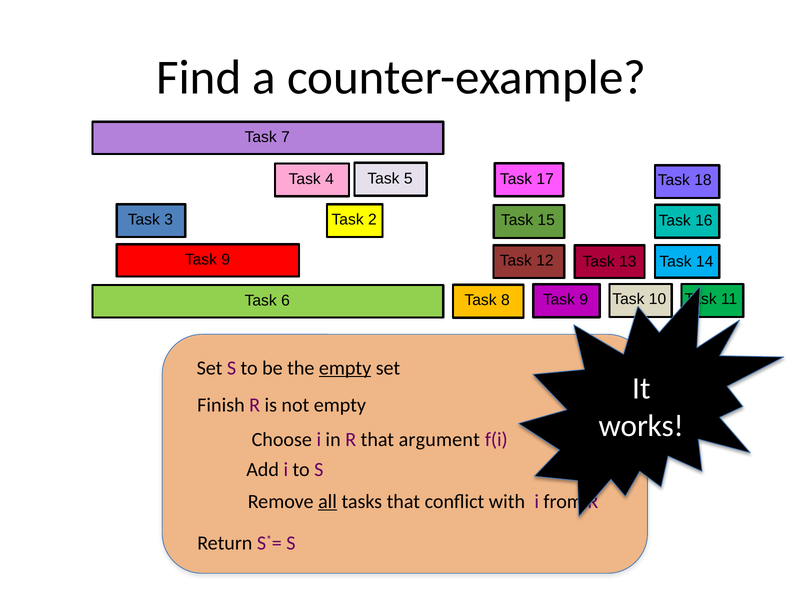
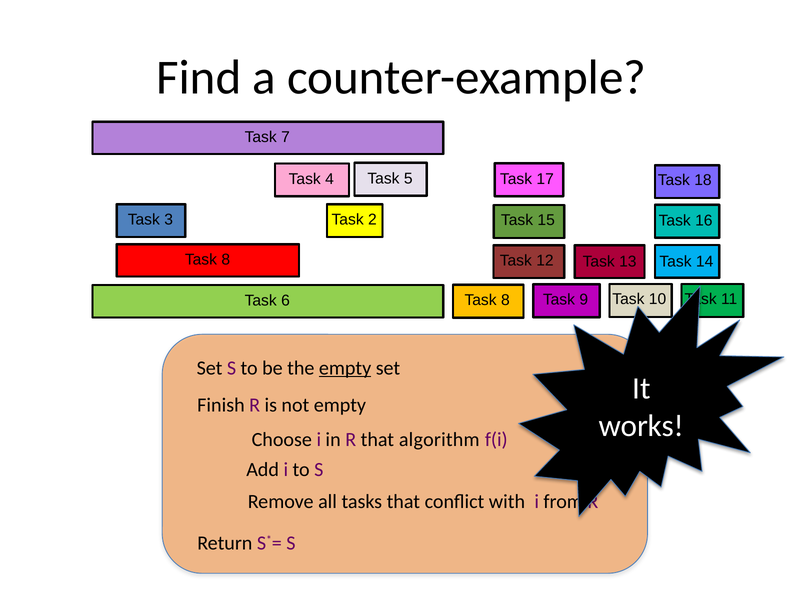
9 at (226, 260): 9 -> 8
argument: argument -> algorithm
all underline: present -> none
